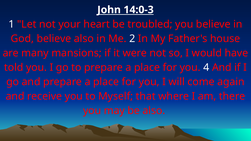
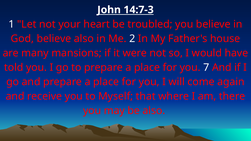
14:0-3: 14:0-3 -> 14:7-3
4: 4 -> 7
